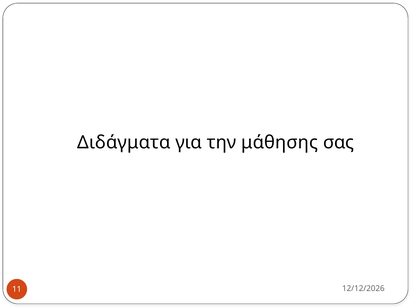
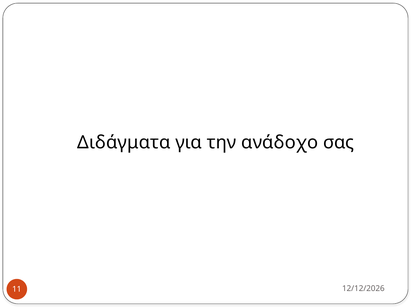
μάθησης: μάθησης -> ανάδοχο
